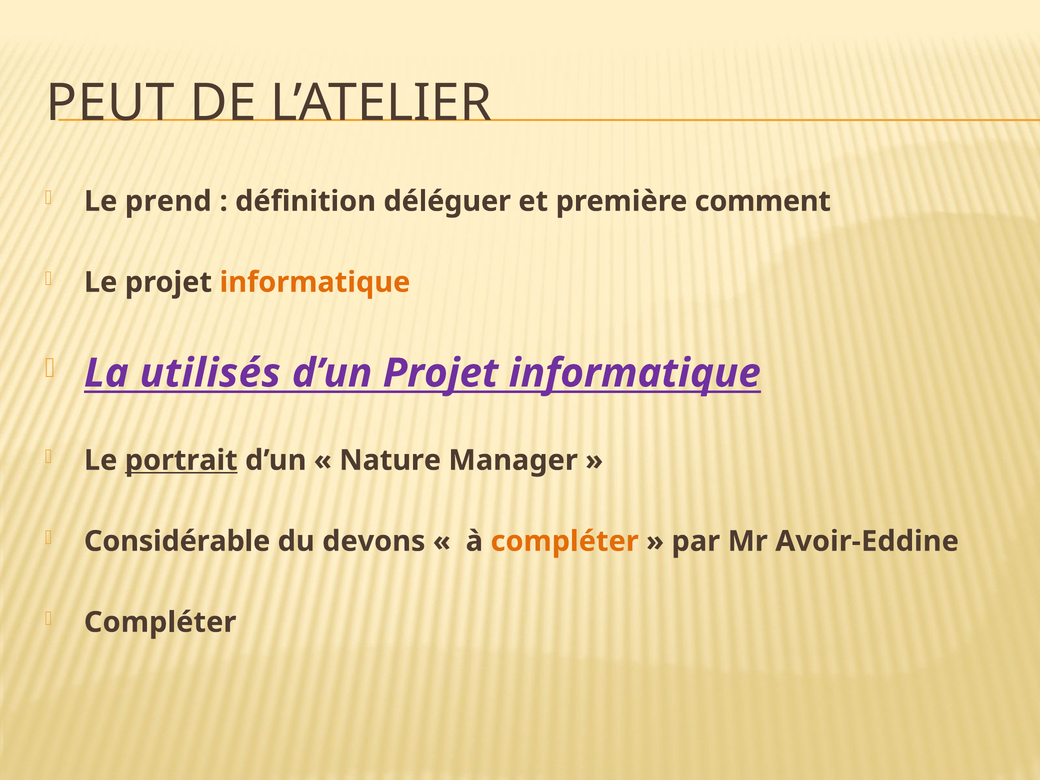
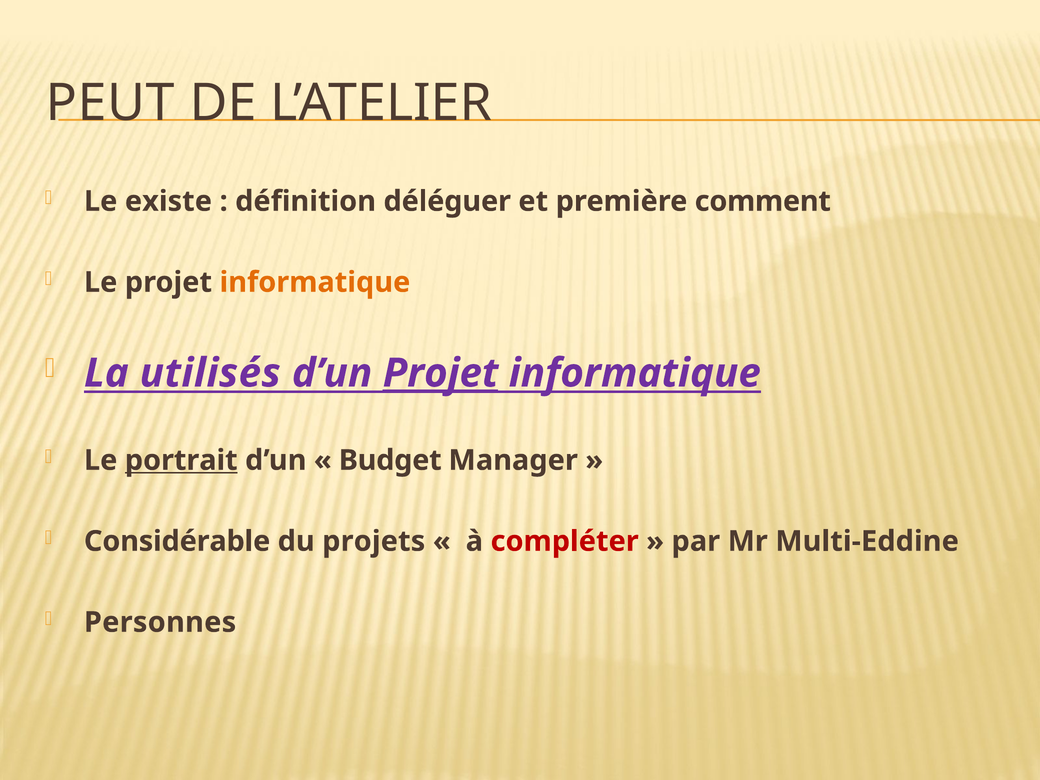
prend: prend -> existe
Projet at (441, 373) underline: none -> present
Nature: Nature -> Budget
devons: devons -> projets
compléter at (565, 541) colour: orange -> red
Avoir-Eddine: Avoir-Eddine -> Multi-Eddine
Compléter at (160, 622): Compléter -> Personnes
